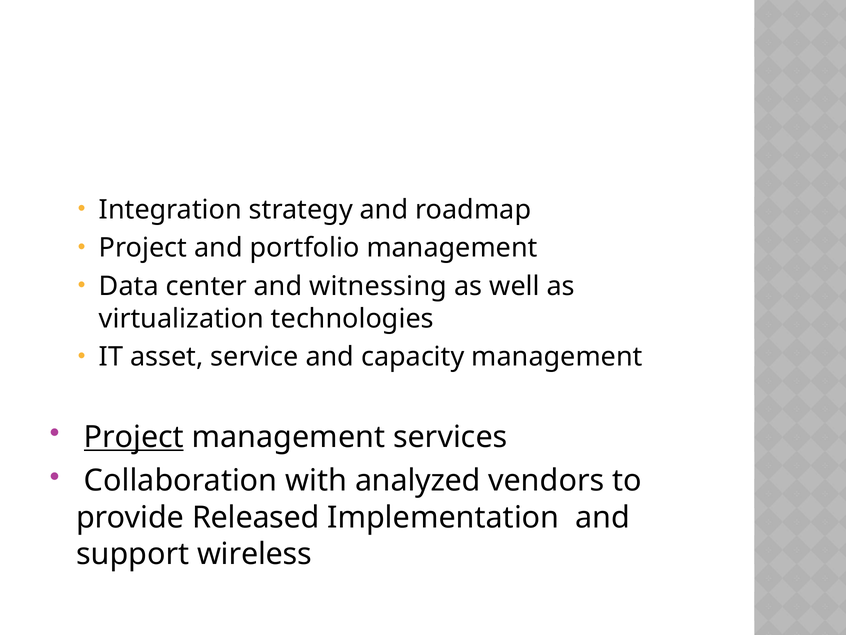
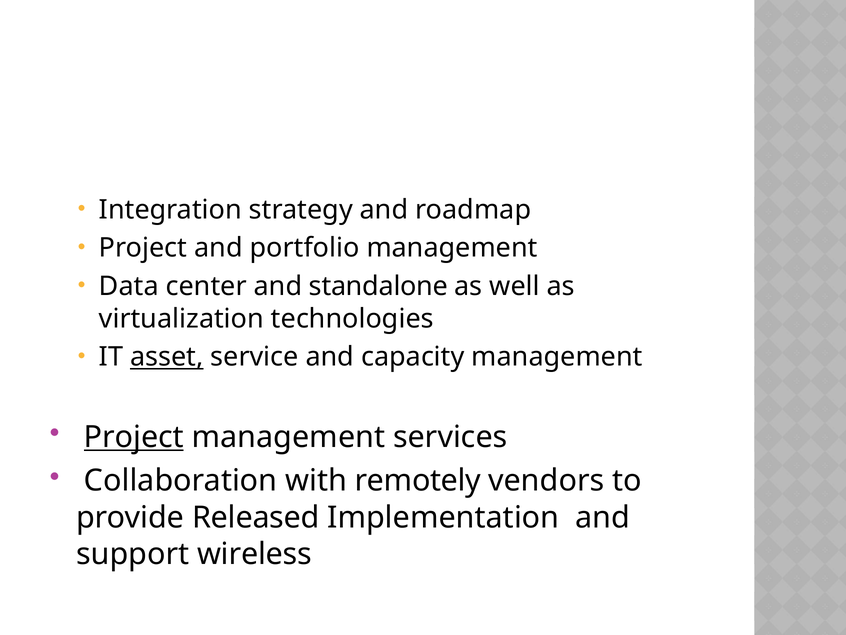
witnessing: witnessing -> standalone
asset underline: none -> present
analyzed: analyzed -> remotely
